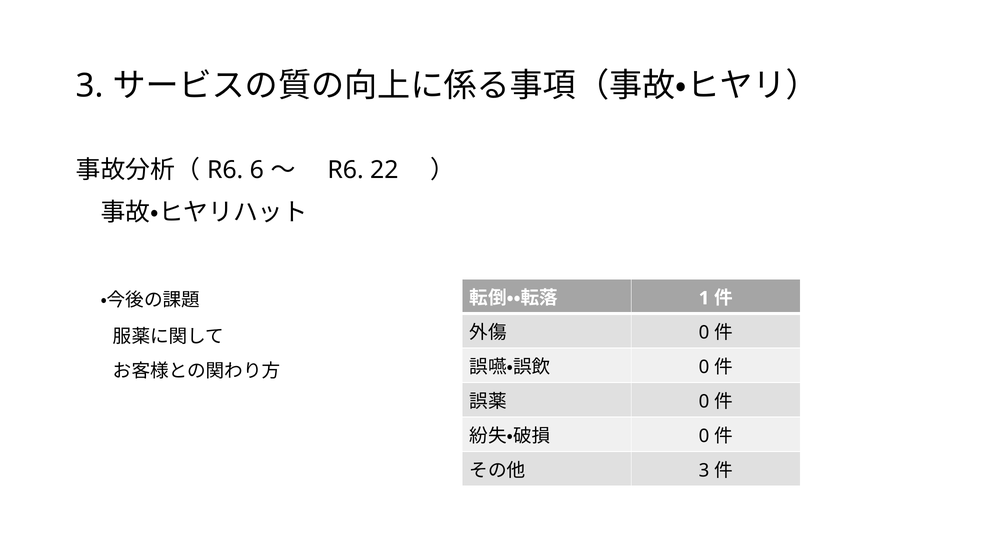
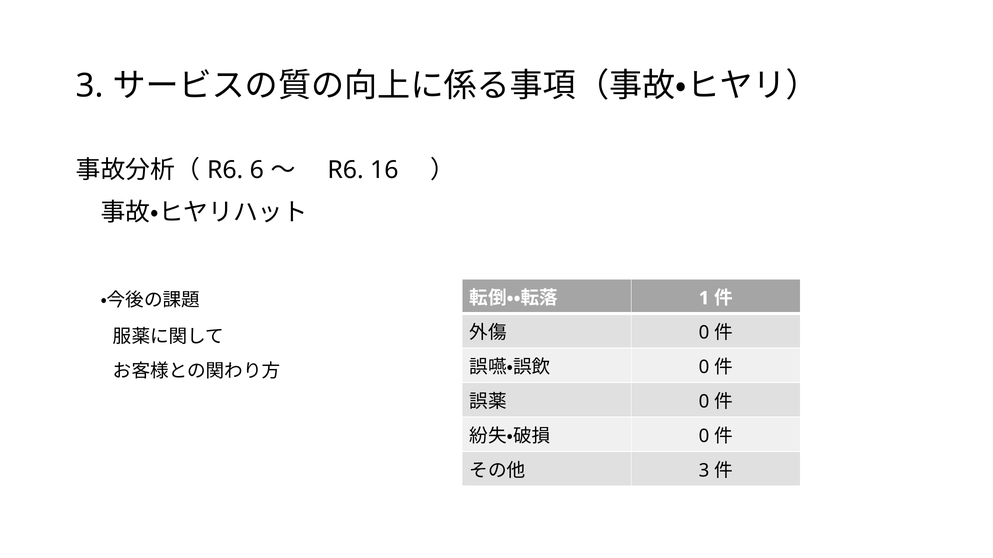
22: 22 -> 16
